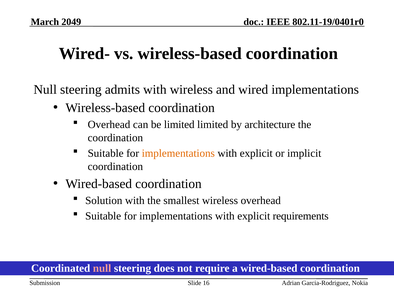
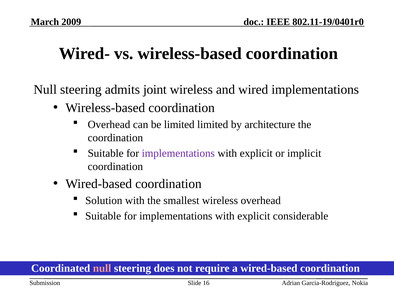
2049: 2049 -> 2009
admits with: with -> joint
implementations at (178, 154) colour: orange -> purple
requirements: requirements -> considerable
